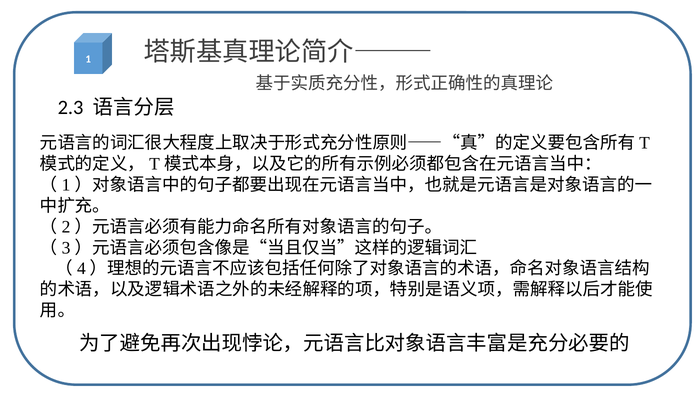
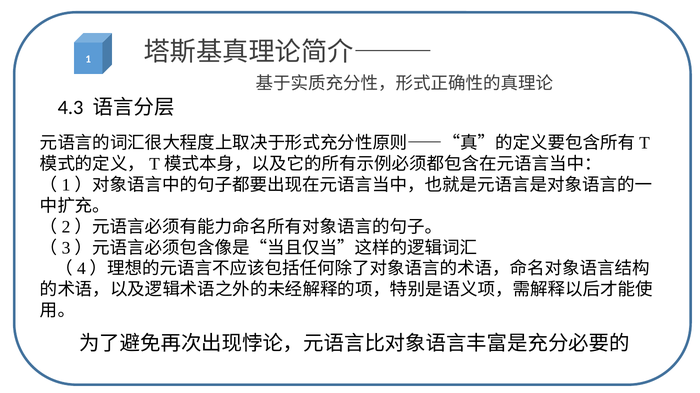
2.3: 2.3 -> 4.3
